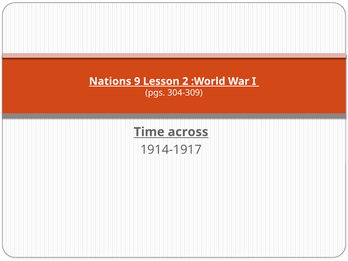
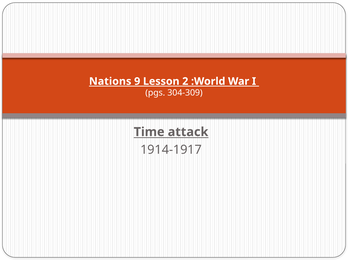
across: across -> attack
